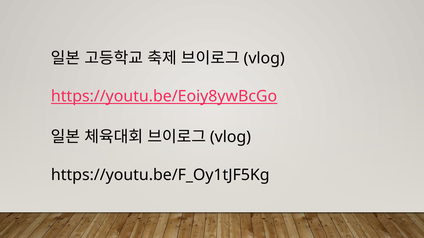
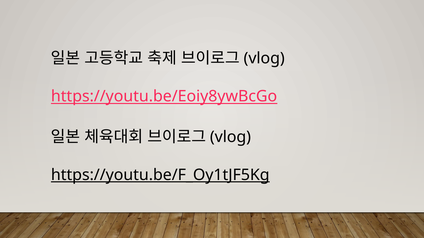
https://youtu.be/F_Oy1tJF5Kg underline: none -> present
